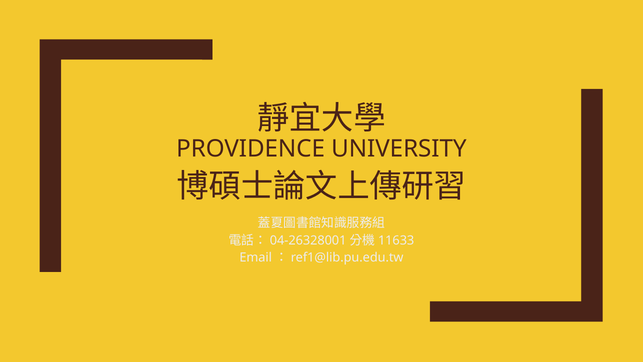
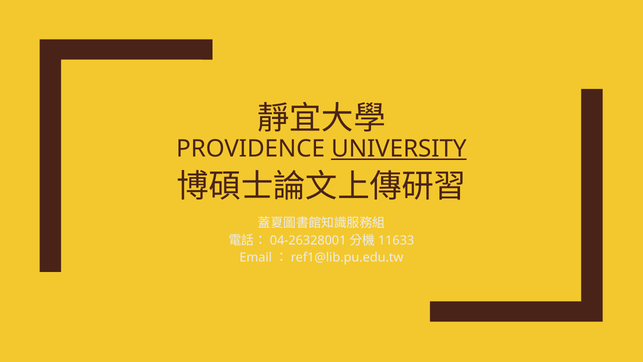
UNIVERSITY underline: none -> present
